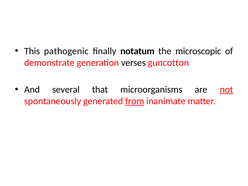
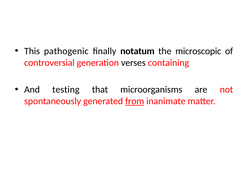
demonstrate: demonstrate -> controversial
guncotton: guncotton -> containing
several: several -> testing
not underline: present -> none
